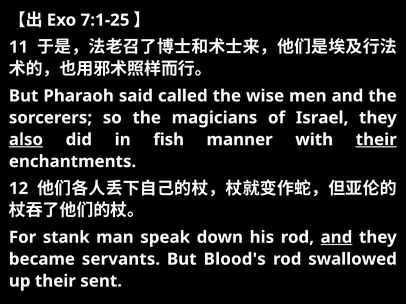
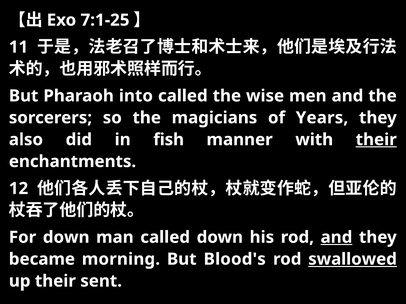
said: said -> into
Israel: Israel -> Years
also underline: present -> none
For stank: stank -> down
man speak: speak -> called
servants: servants -> morning
swallowed underline: none -> present
